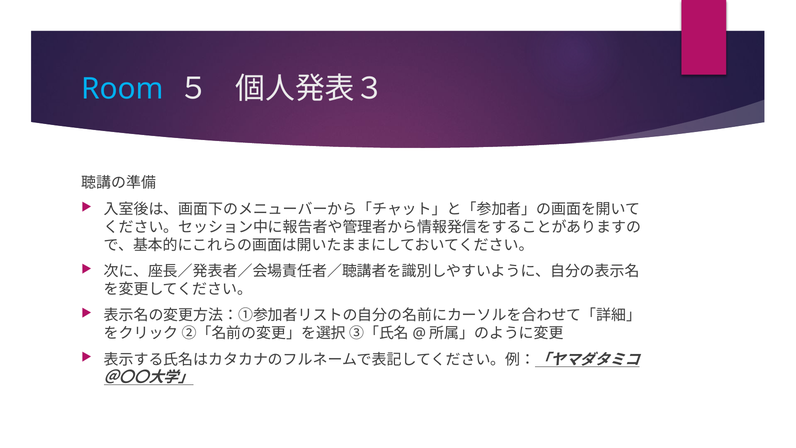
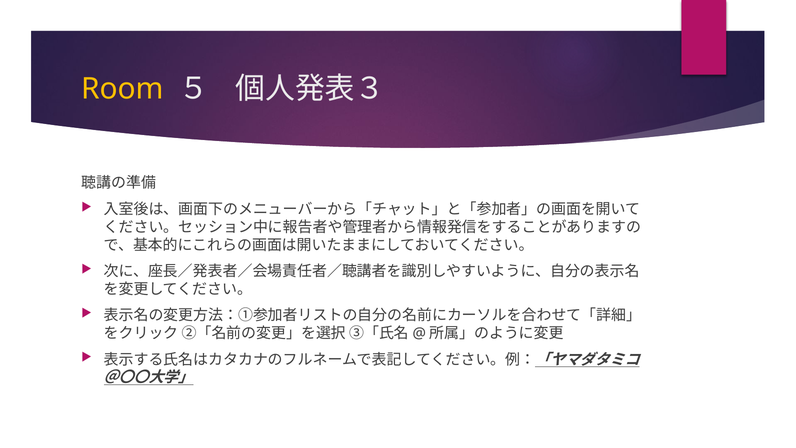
Room colour: light blue -> yellow
